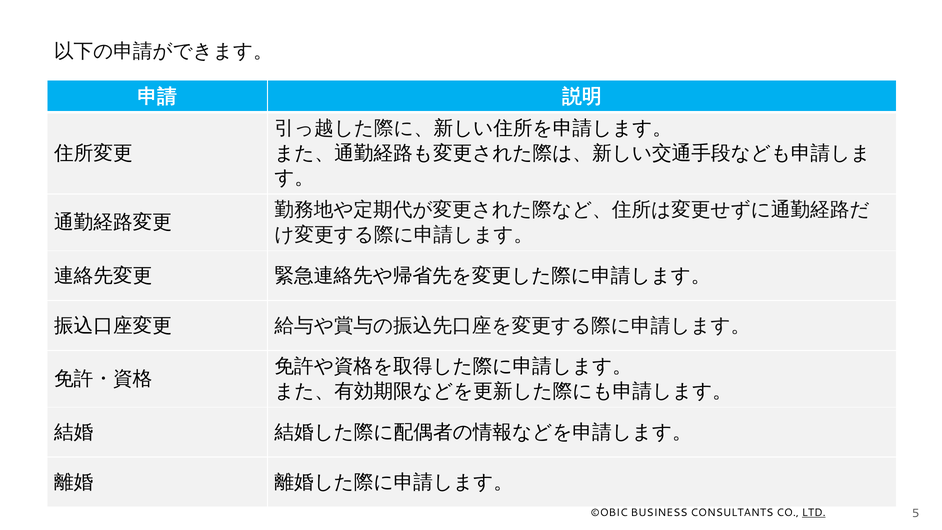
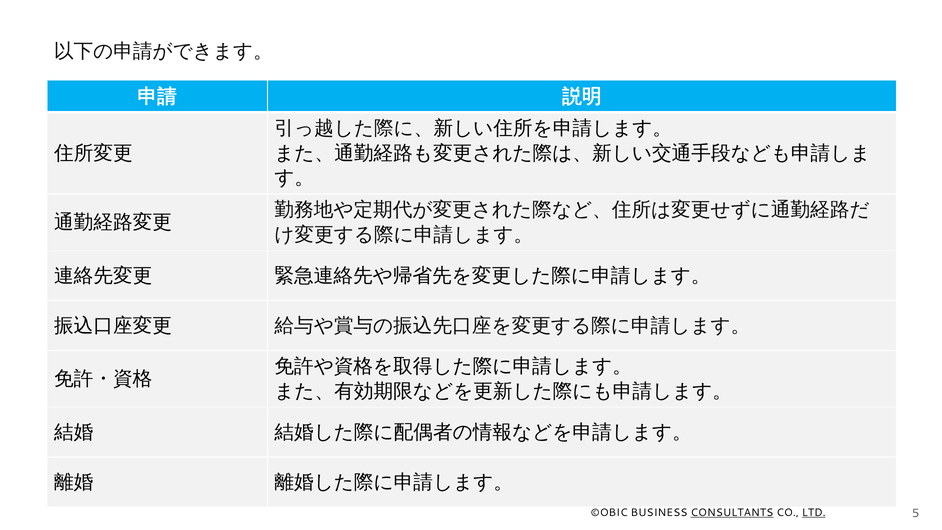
CONSULTANTS underline: none -> present
